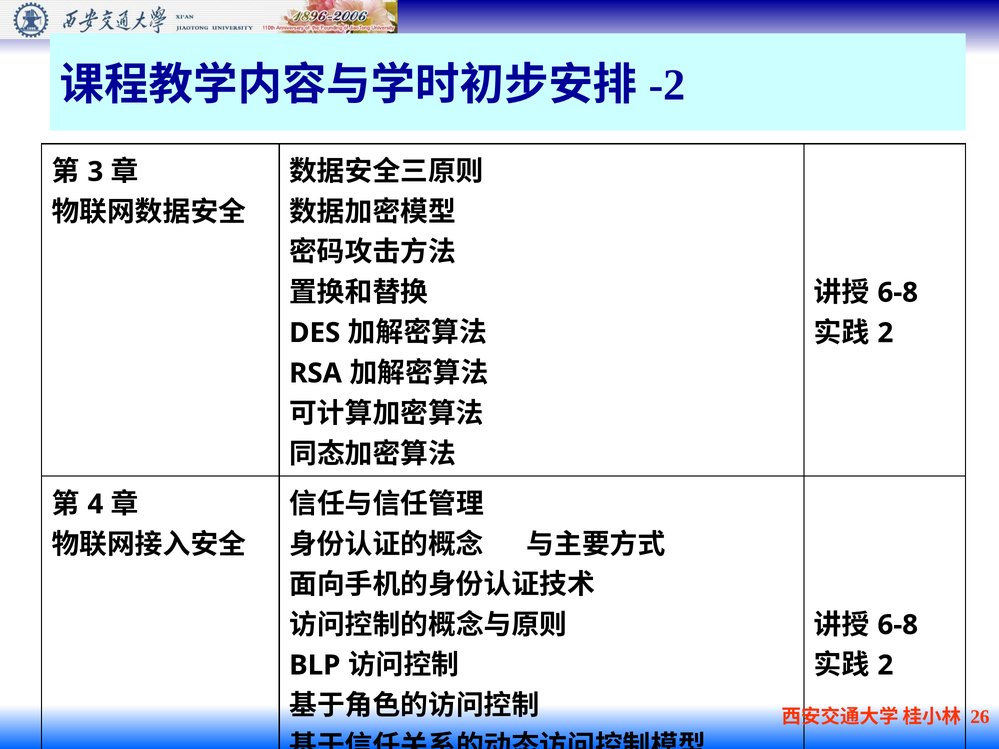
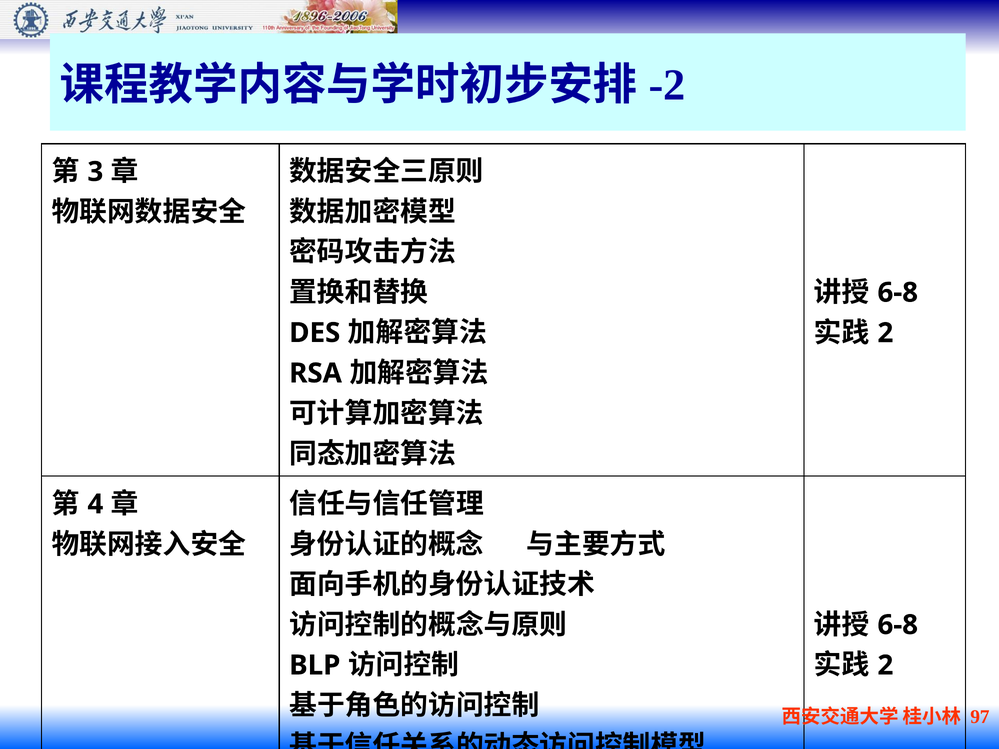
26: 26 -> 97
